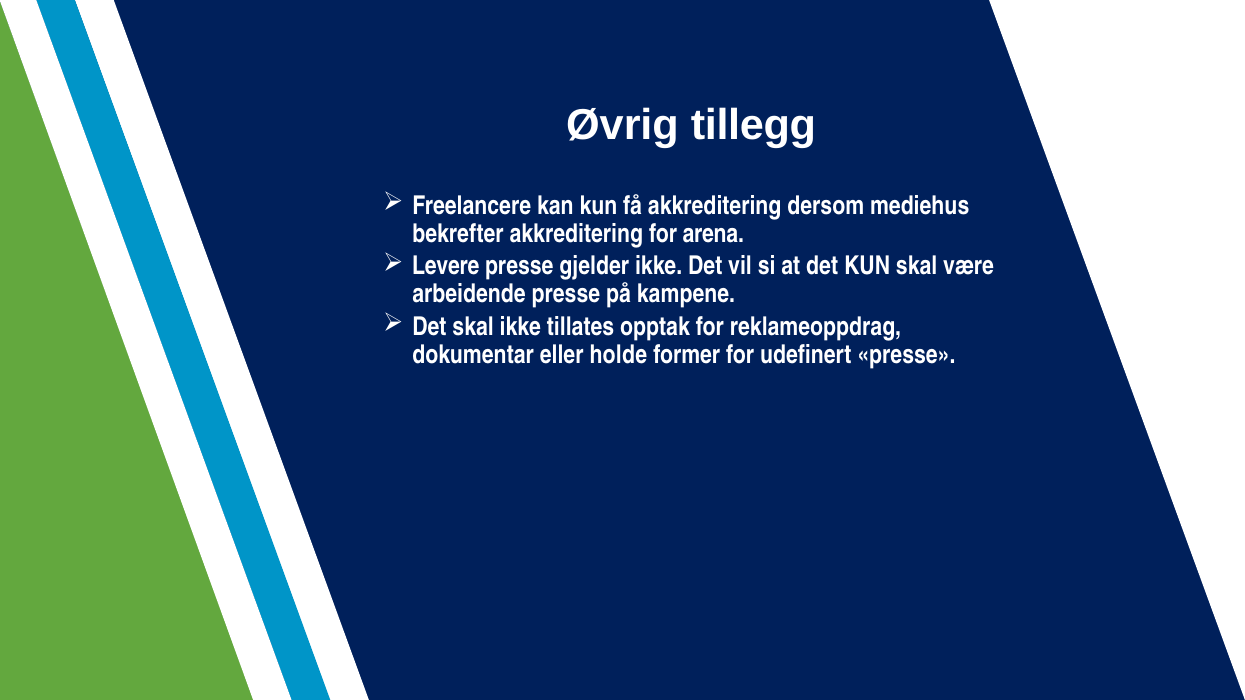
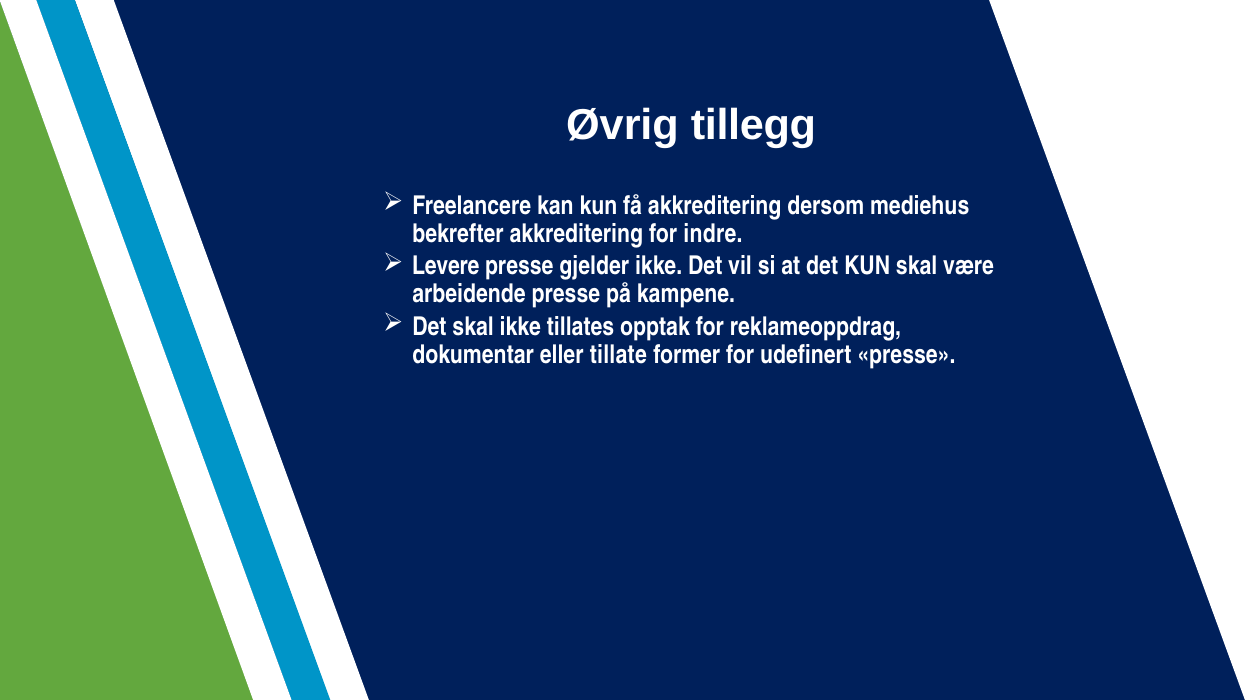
arena: arena -> indre
holde: holde -> tillate
